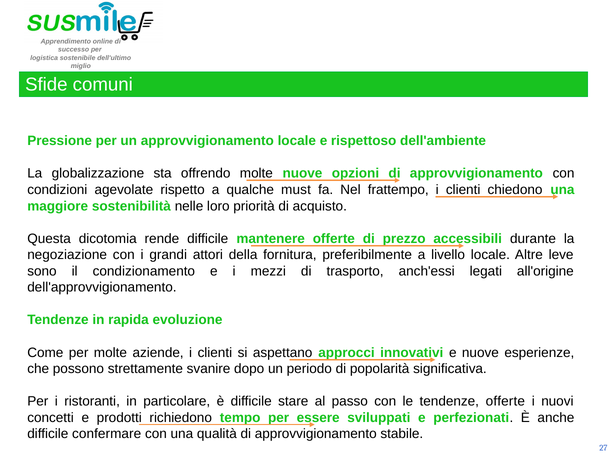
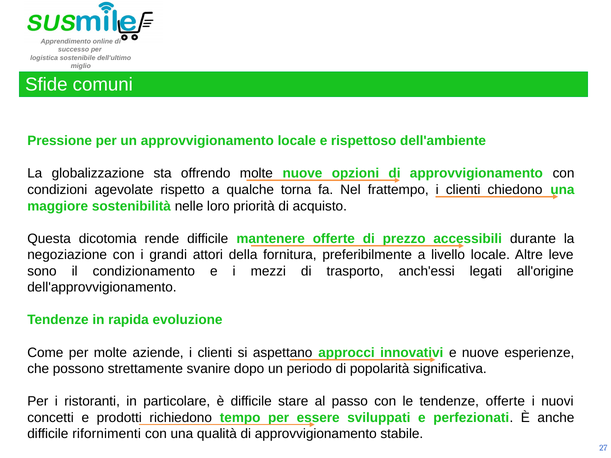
must: must -> torna
confermare: confermare -> rifornimenti
